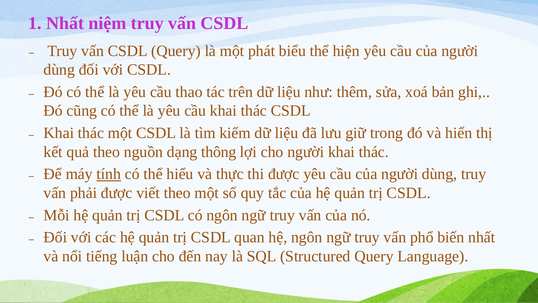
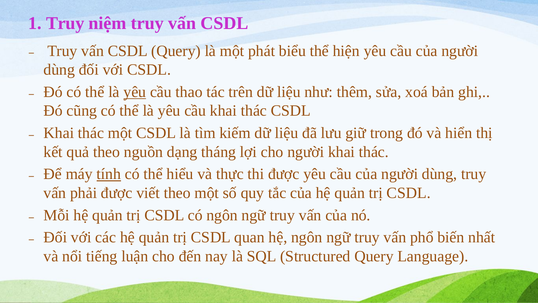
1 Nhất: Nhất -> Truy
yêu at (135, 92) underline: none -> present
thông: thông -> tháng
